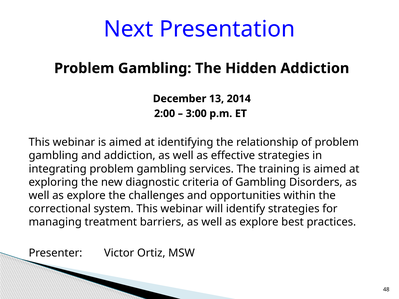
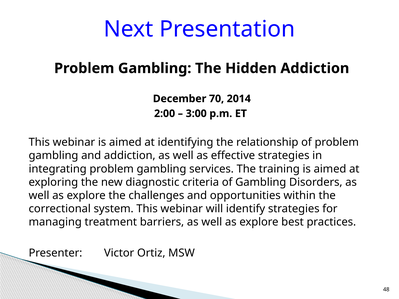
13: 13 -> 70
